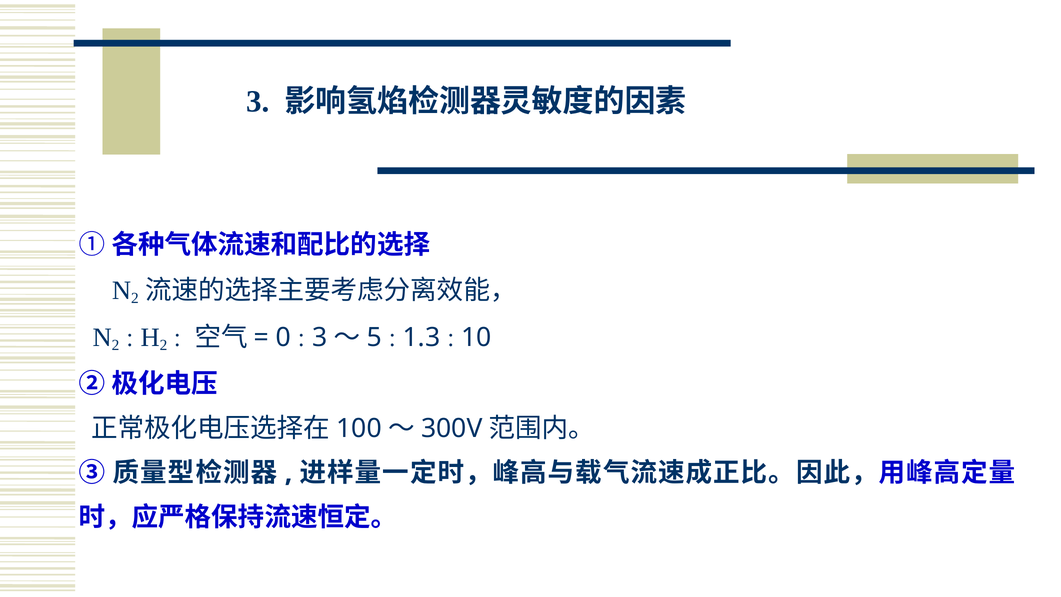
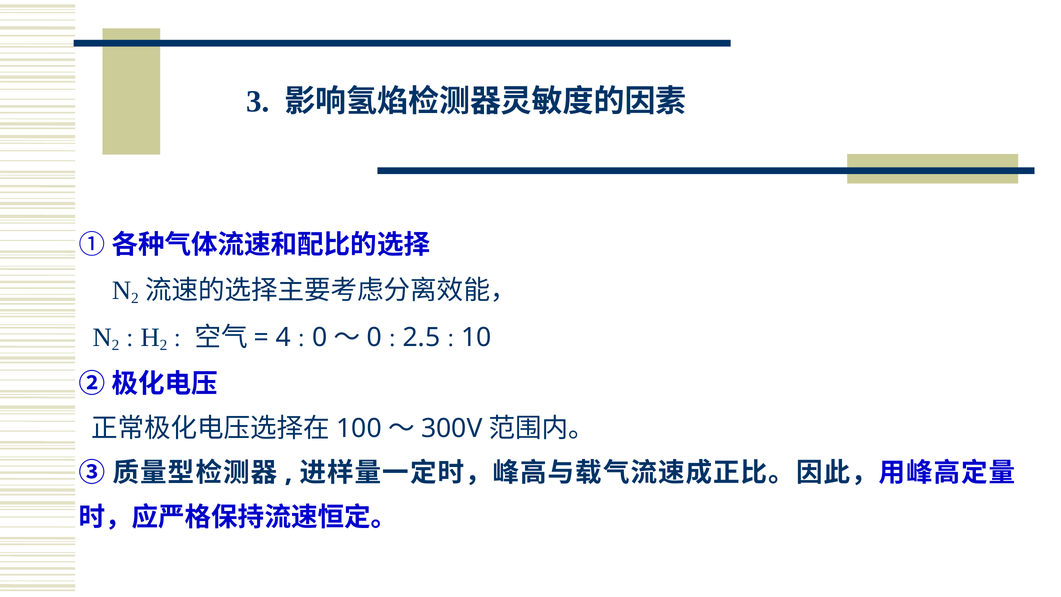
0: 0 -> 4
3 at (320, 337): 3 -> 0
5 at (374, 337): 5 -> 0
1.3: 1.3 -> 2.5
